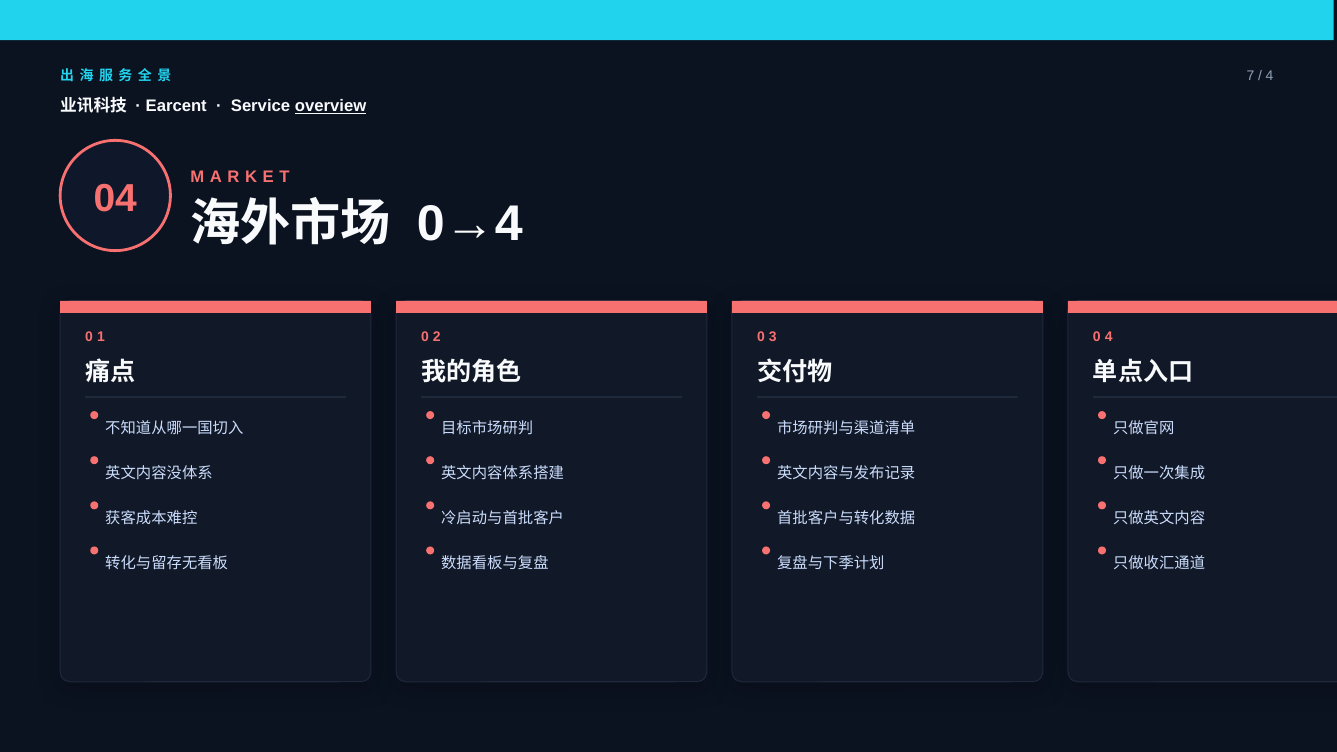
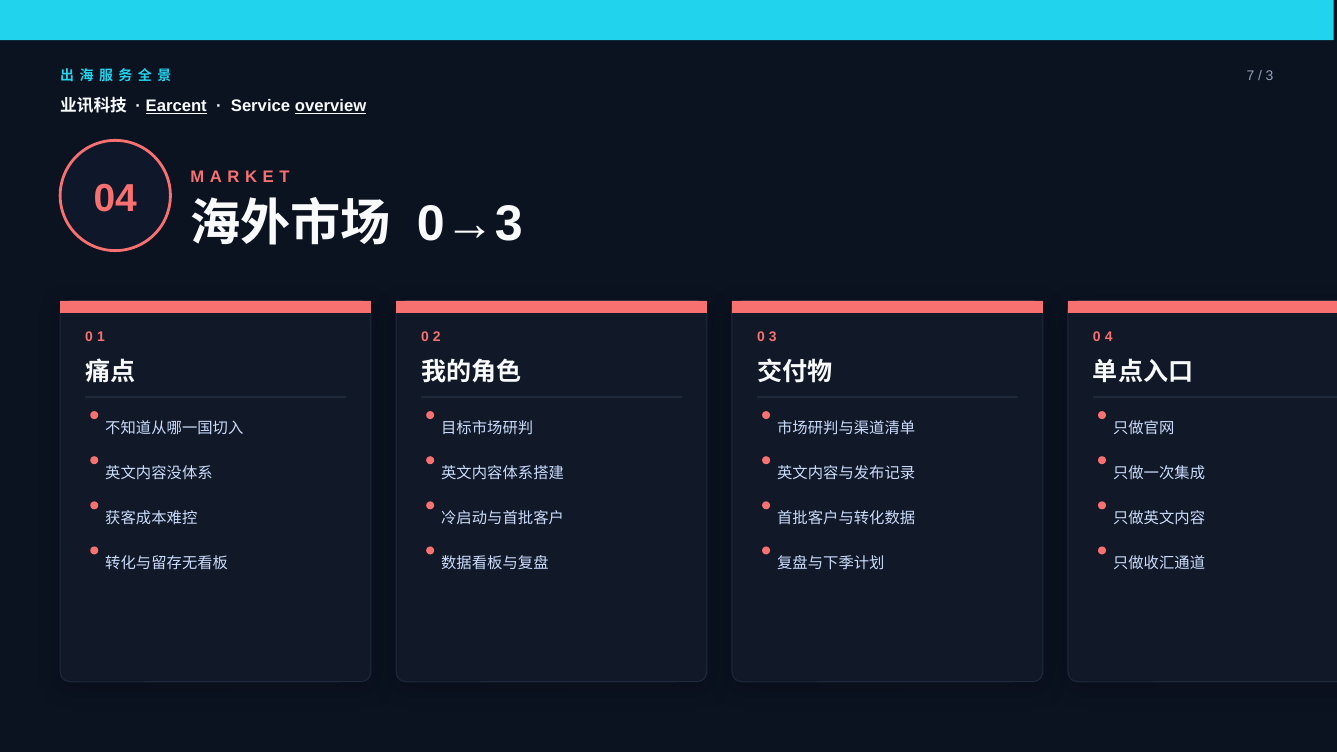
4 at (1270, 76): 4 -> 3
Earcent underline: none -> present
0→4: 0→4 -> 0→3
